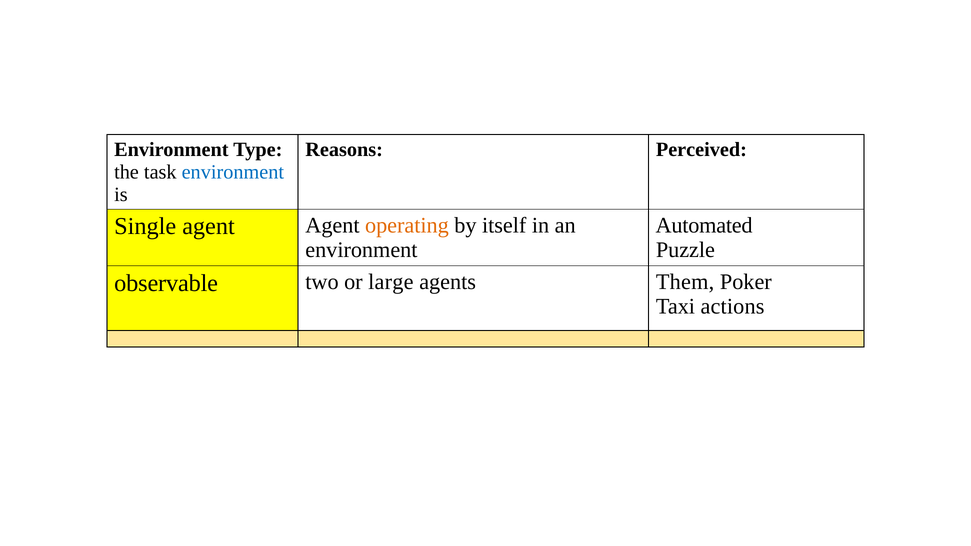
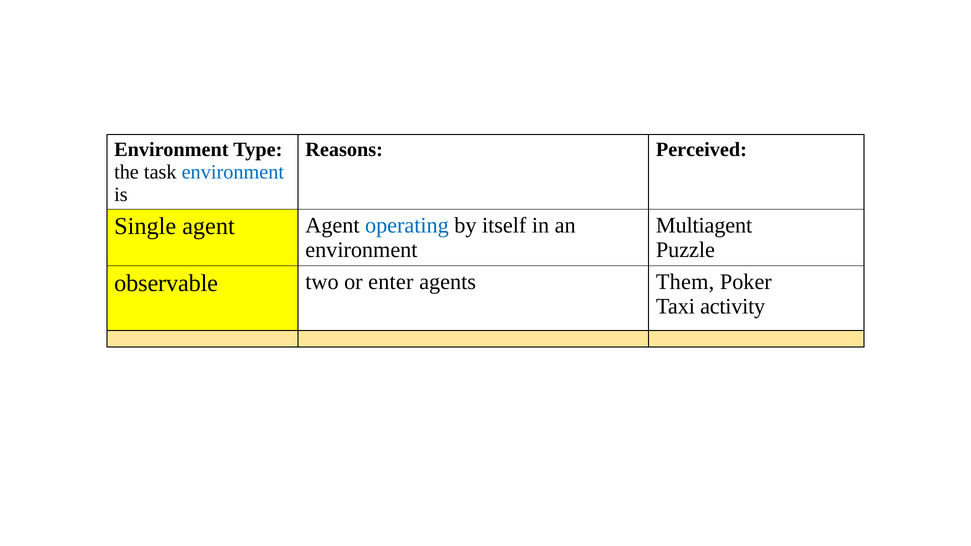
Automated: Automated -> Multiagent
operating colour: orange -> blue
large: large -> enter
actions: actions -> activity
